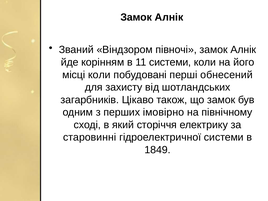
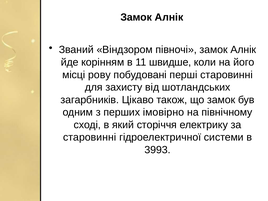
11 системи: системи -> швидше
місці коли: коли -> рову
перші обнесений: обнесений -> старовинні
1849: 1849 -> 3993
